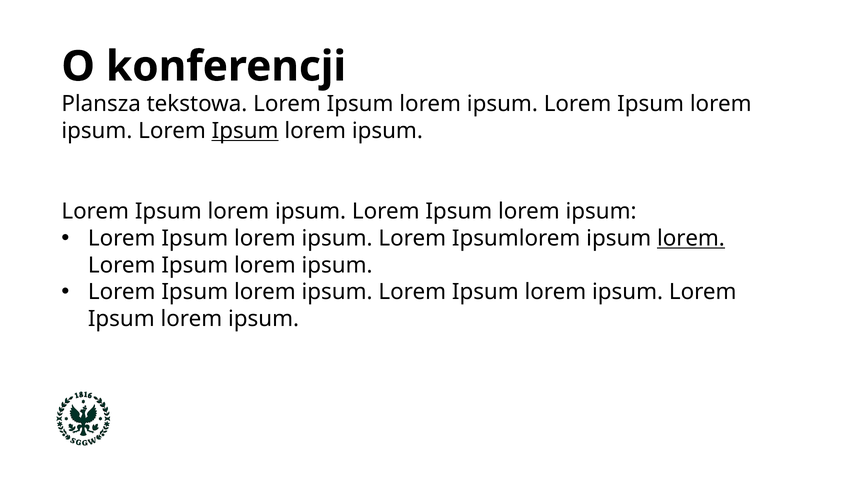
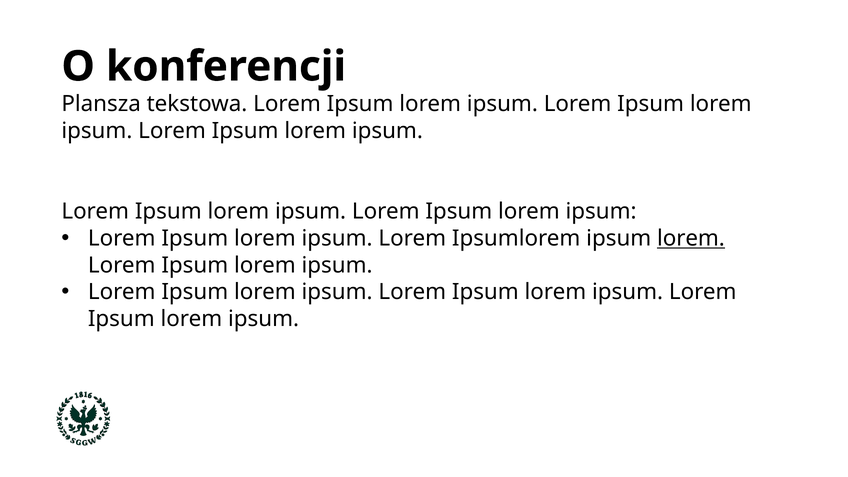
Ipsum at (245, 131) underline: present -> none
